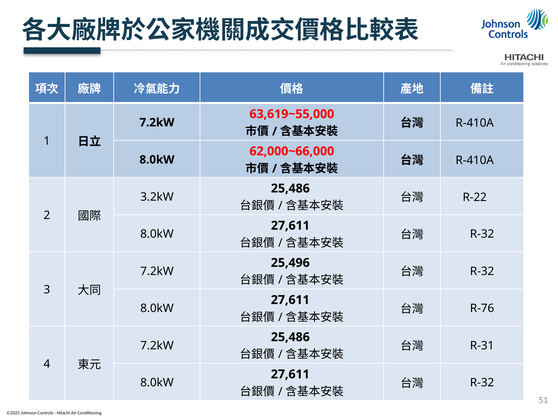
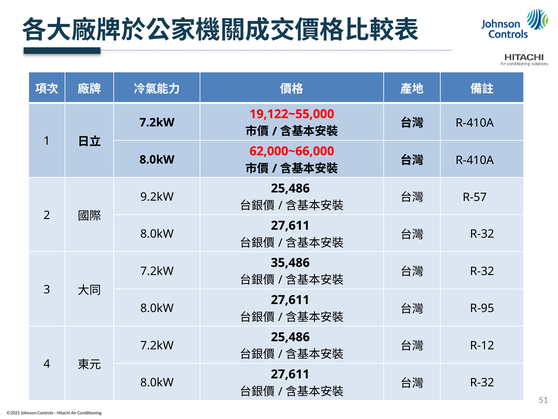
63,619~55,000: 63,619~55,000 -> 19,122~55,000
R-22: R-22 -> R-57
3.2kW: 3.2kW -> 9.2kW
25,496: 25,496 -> 35,486
R-76: R-76 -> R-95
R-31: R-31 -> R-12
